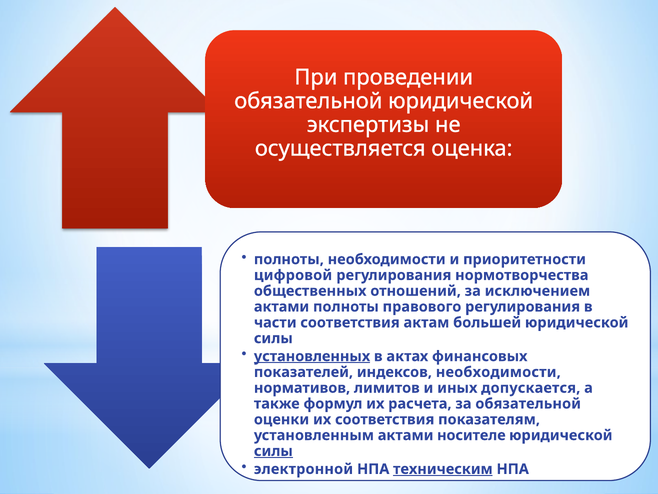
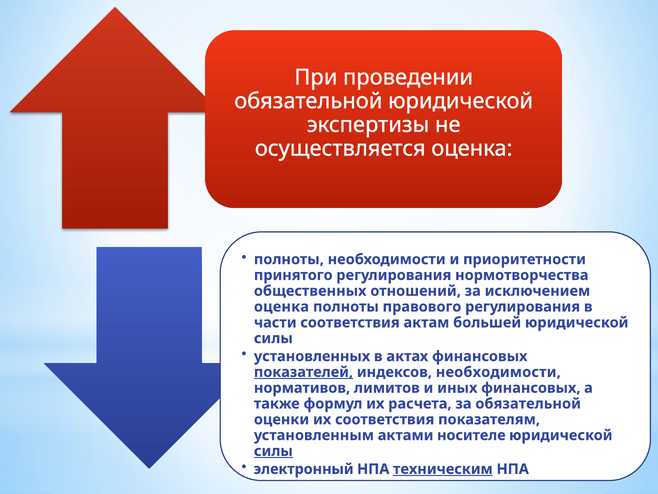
цифровой: цифровой -> принятого
актами at (282, 306): актами -> оценка
установленных underline: present -> none
показателей underline: none -> present
иных допускается: допускается -> финансовых
электронной: электронной -> электронный
